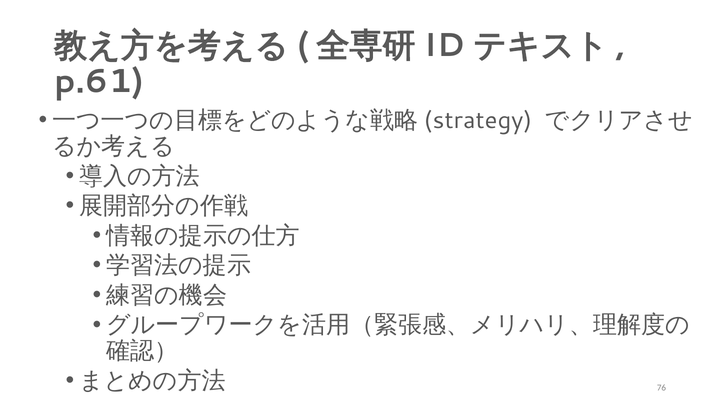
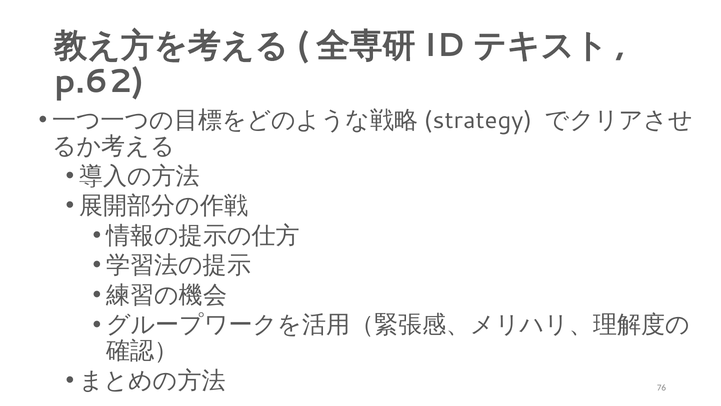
p.61: p.61 -> p.62
